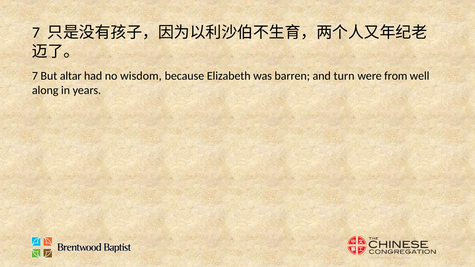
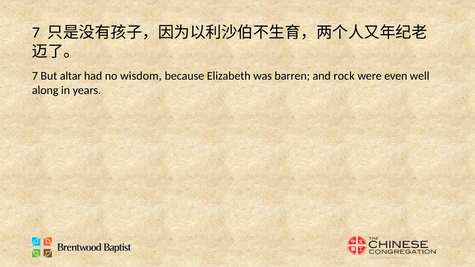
turn: turn -> rock
from: from -> even
